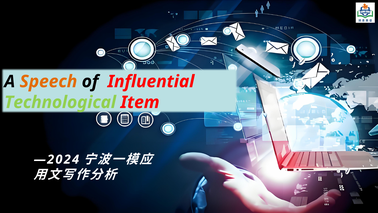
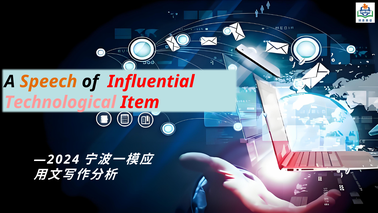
Technological colour: light green -> pink
